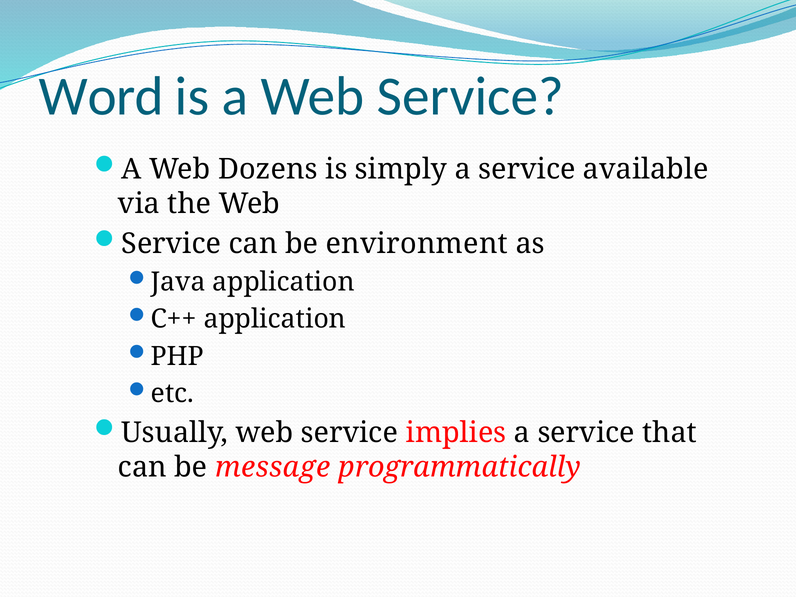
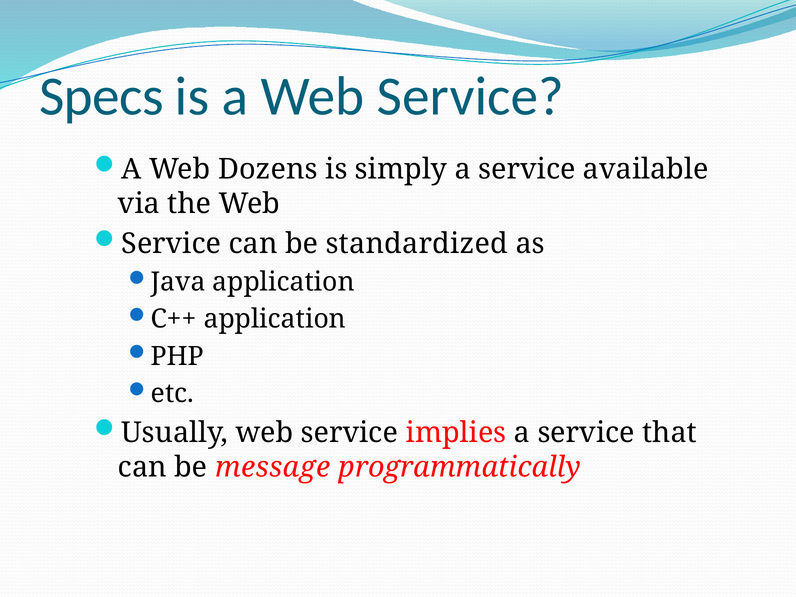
Word: Word -> Specs
environment: environment -> standardized
